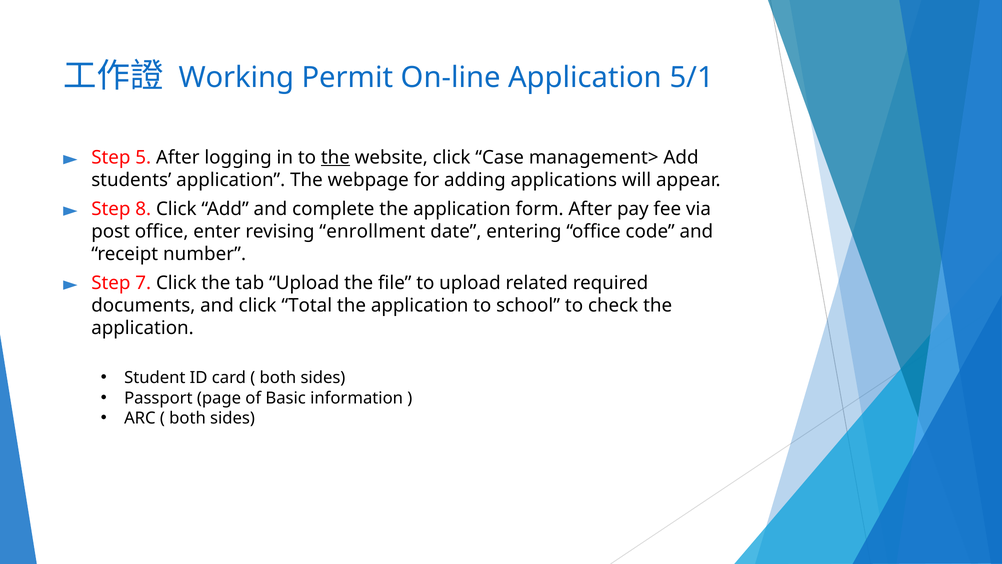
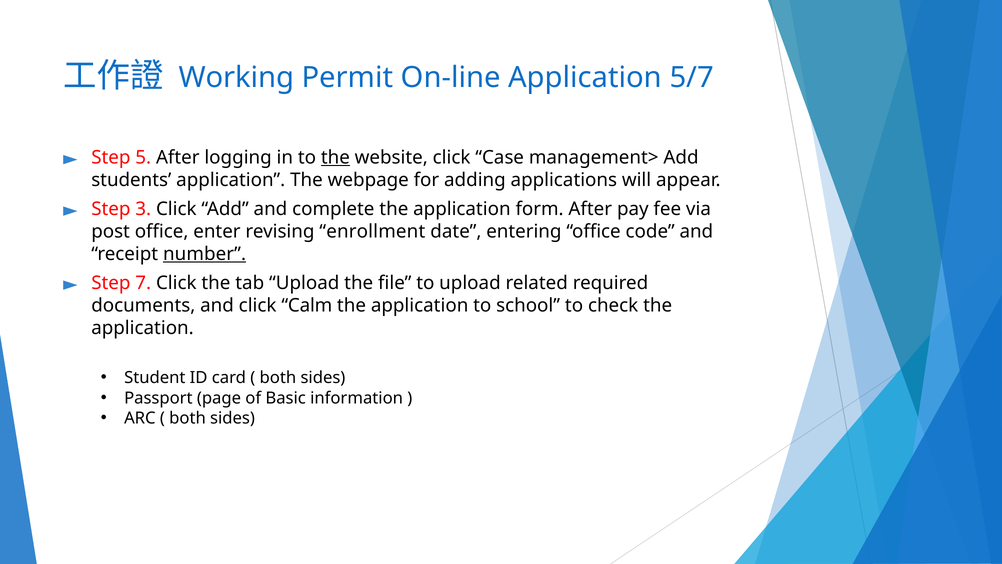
5/1: 5/1 -> 5/7
8: 8 -> 3
number underline: none -> present
Total: Total -> Calm
